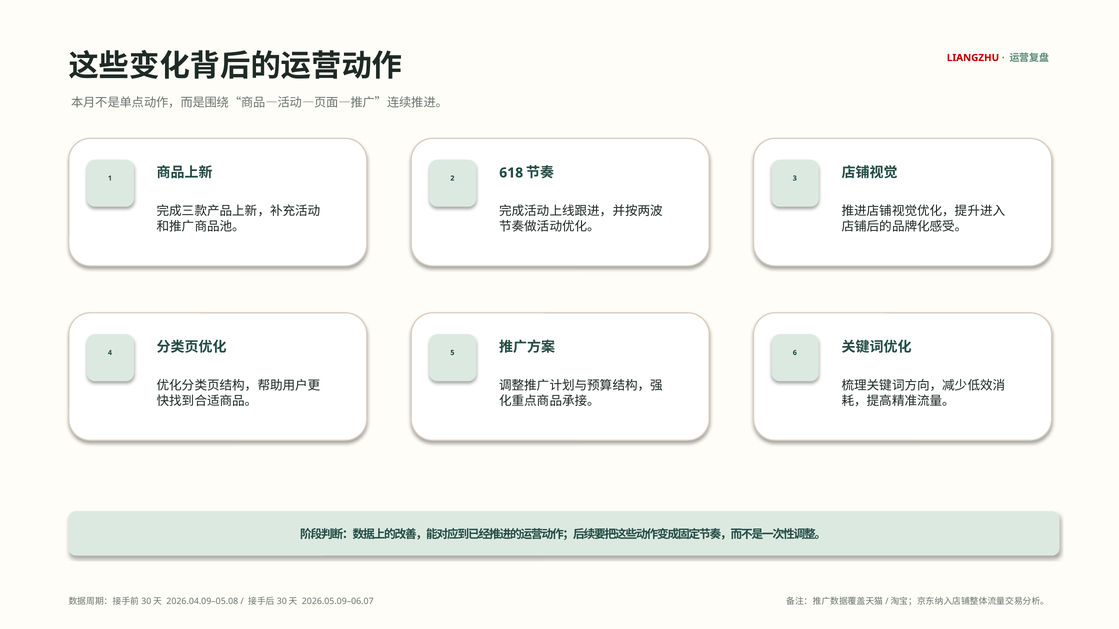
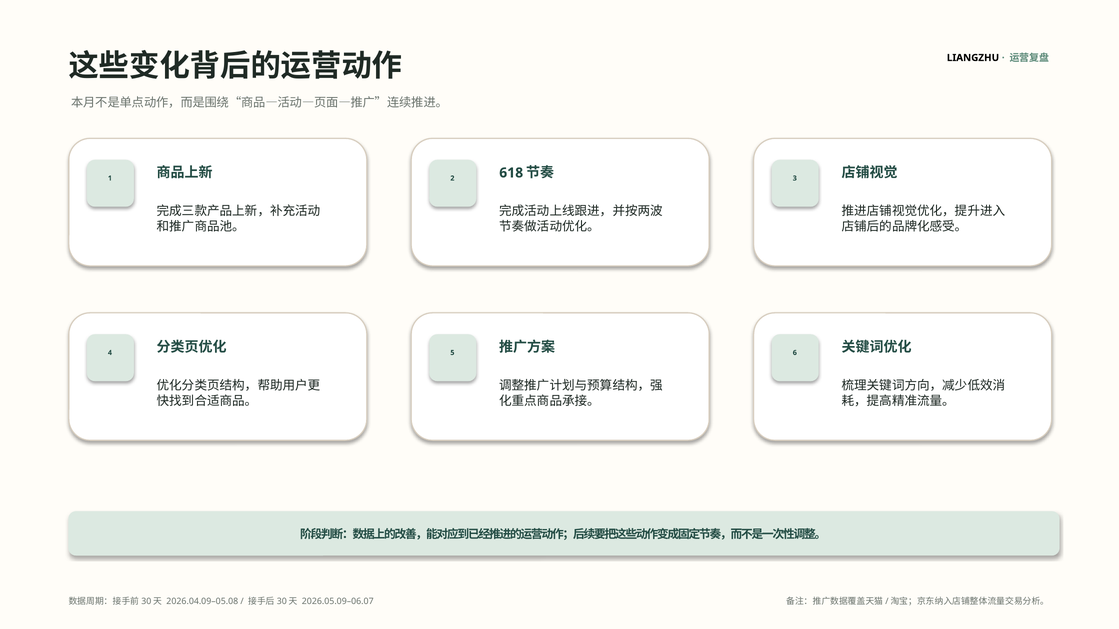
LIANGZHU colour: red -> black
